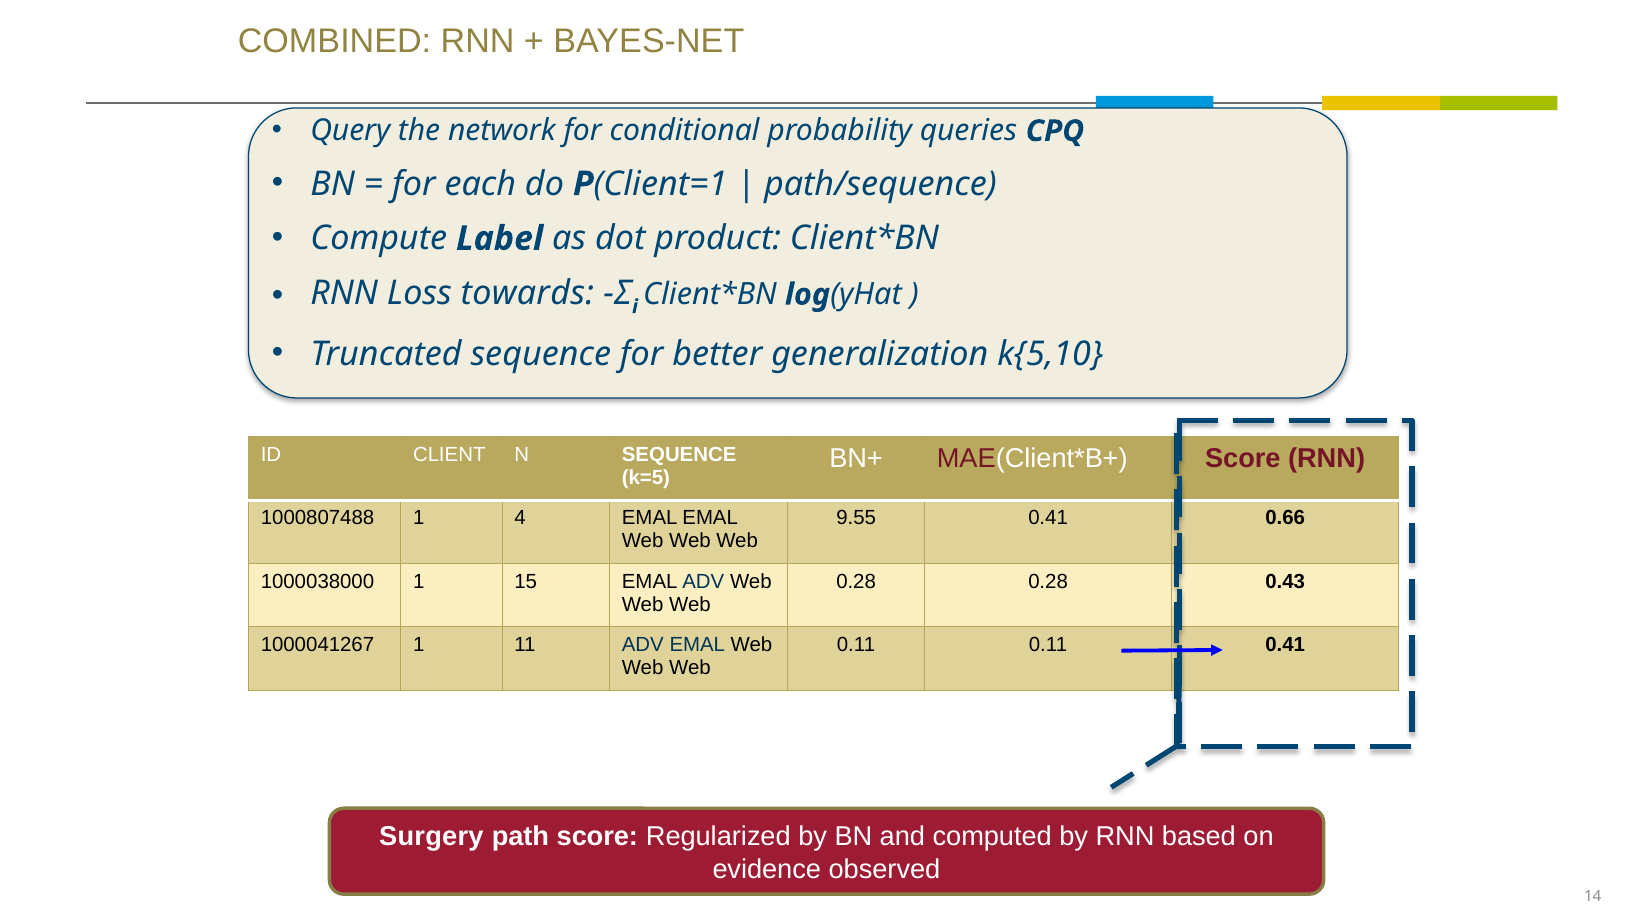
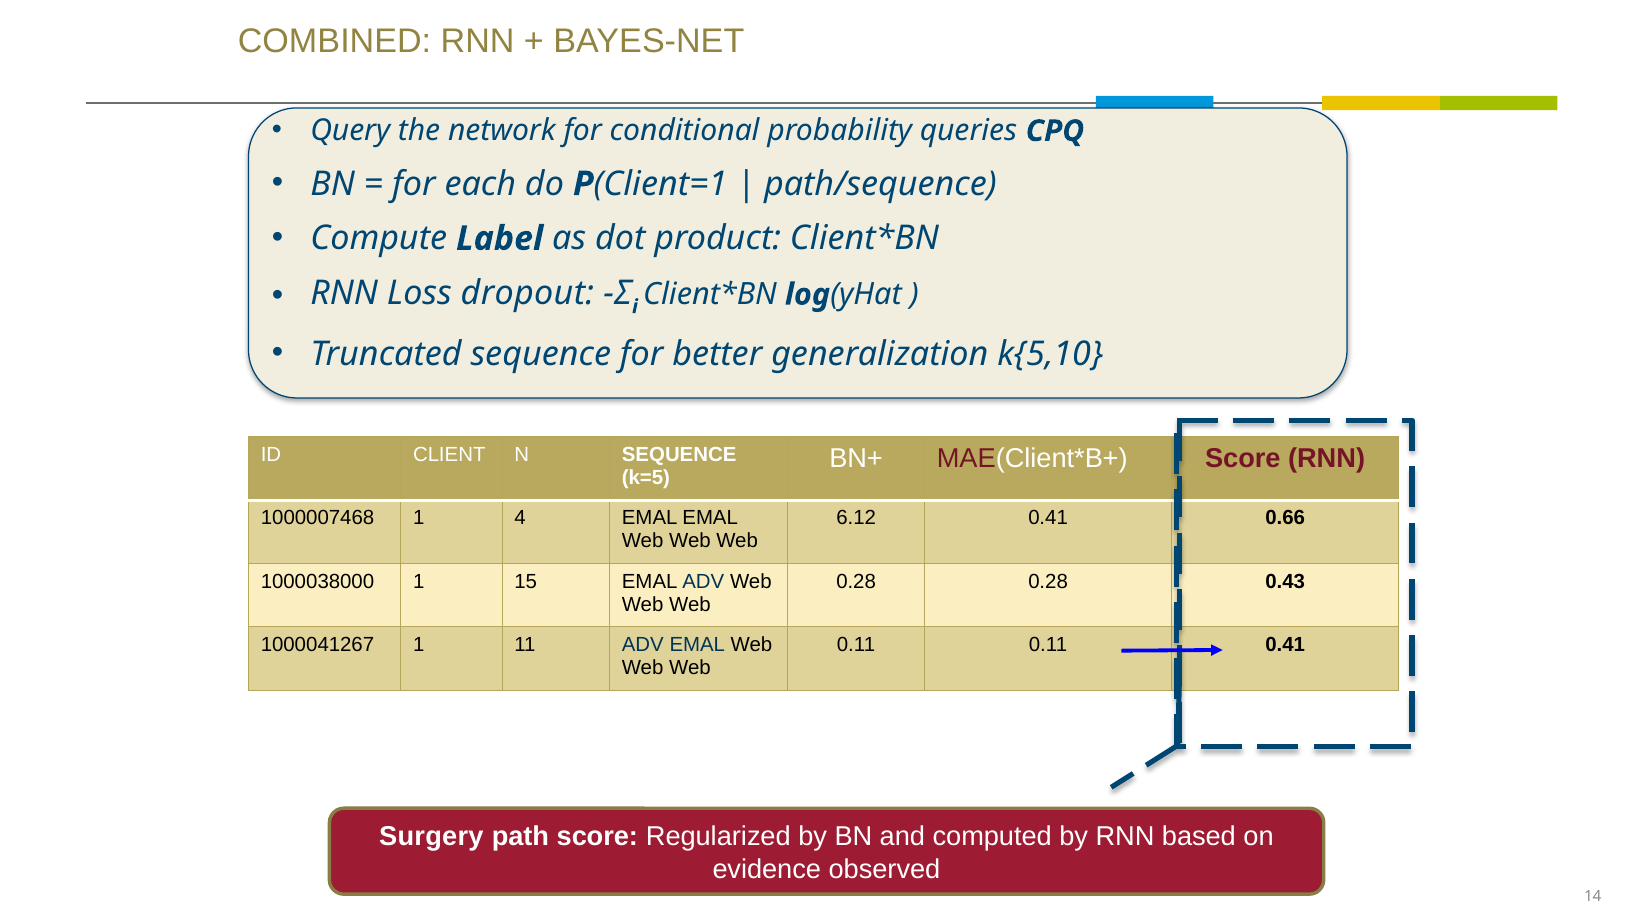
towards: towards -> dropout
1000807488: 1000807488 -> 1000007468
9.55: 9.55 -> 6.12
